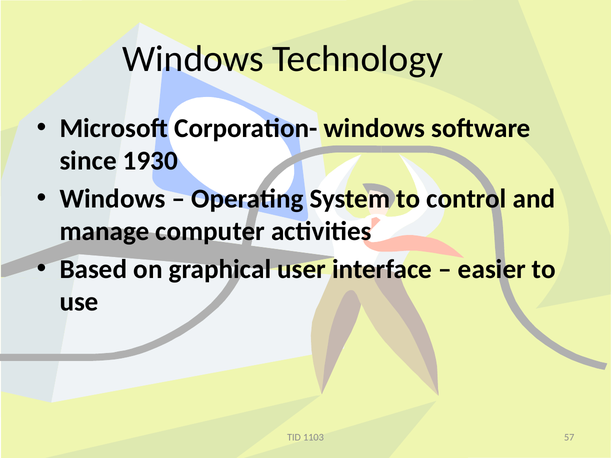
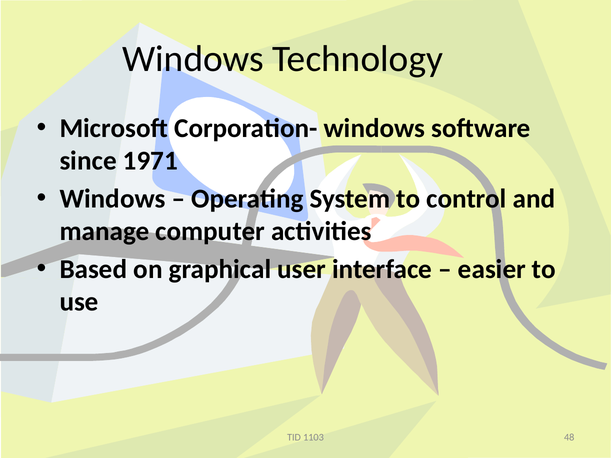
1930: 1930 -> 1971
57: 57 -> 48
